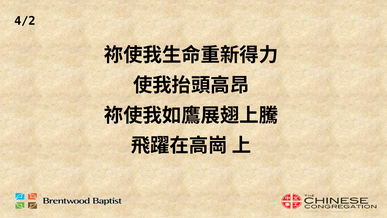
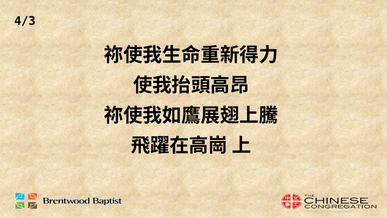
4/2: 4/2 -> 4/3
